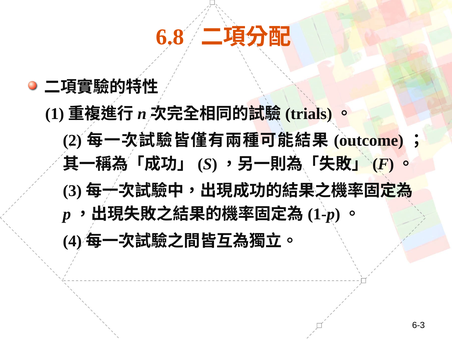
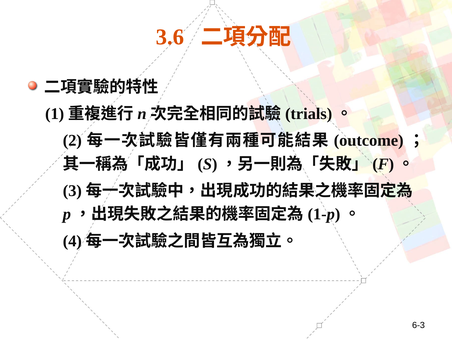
6.8: 6.8 -> 3.6
